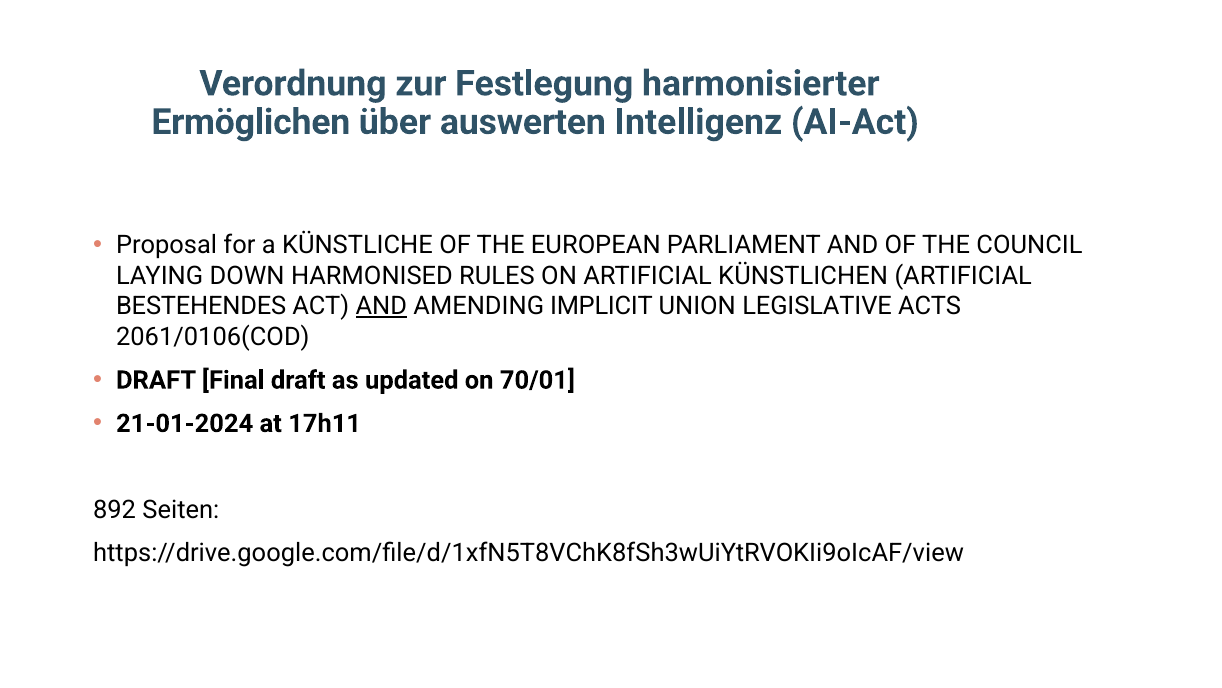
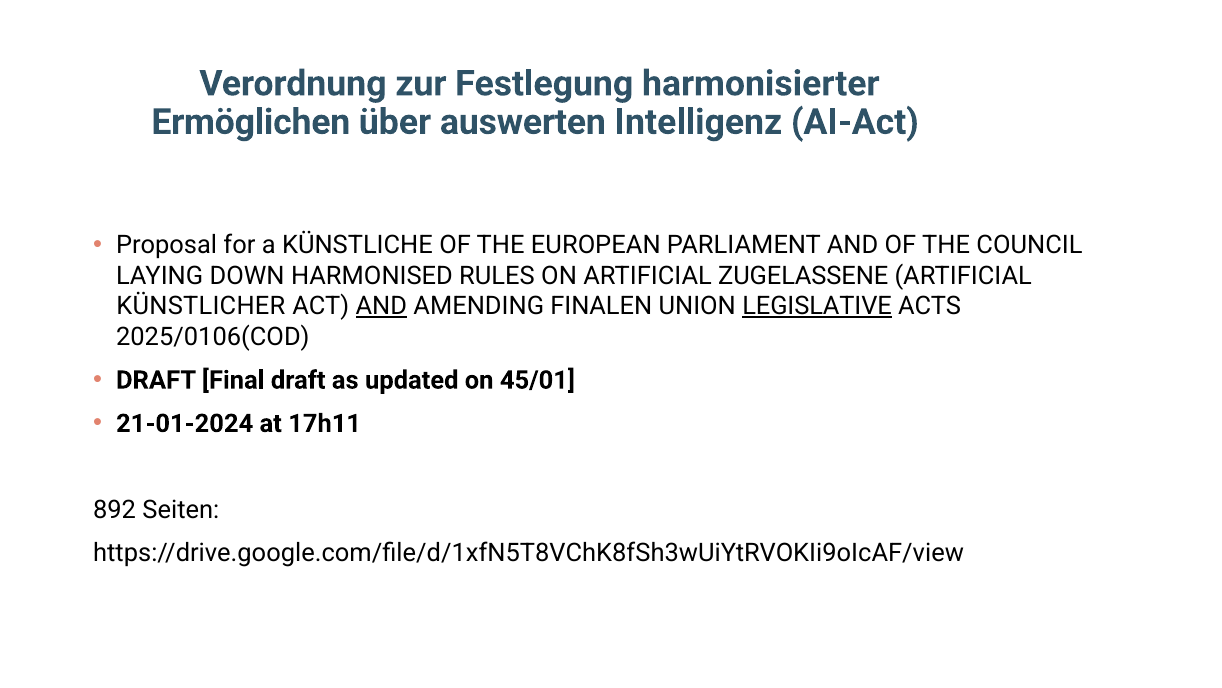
KÜNSTLICHEN: KÜNSTLICHEN -> ZUGELASSENE
BESTEHENDES: BESTEHENDES -> KÜNSTLICHER
IMPLICIT: IMPLICIT -> FINALEN
LEGISLATIVE underline: none -> present
2061/0106(COD: 2061/0106(COD -> 2025/0106(COD
70/01: 70/01 -> 45/01
